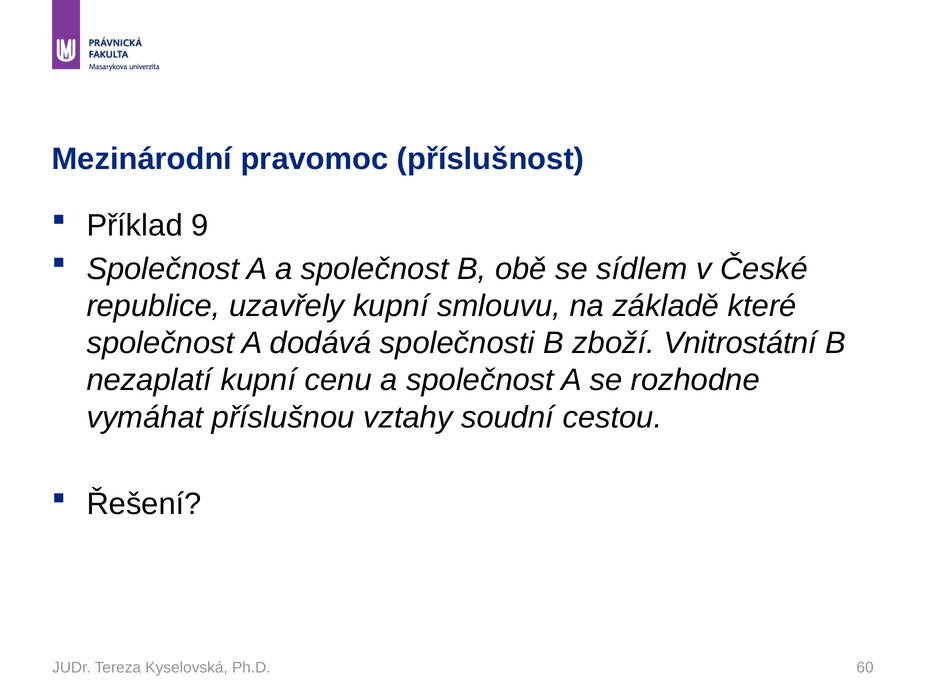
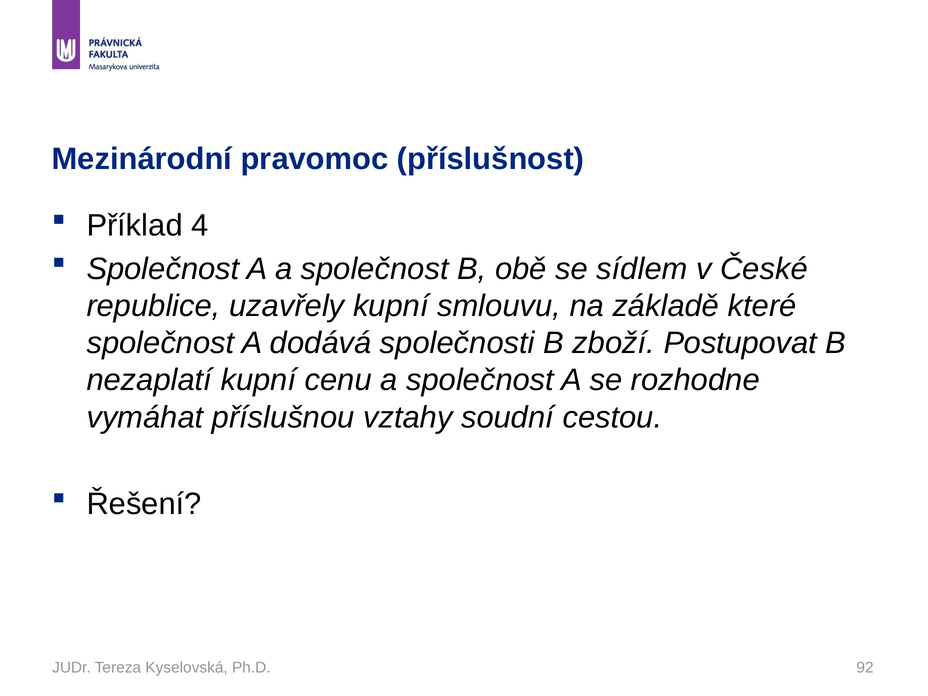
9: 9 -> 4
Vnitrostátní: Vnitrostátní -> Postupovat
60: 60 -> 92
